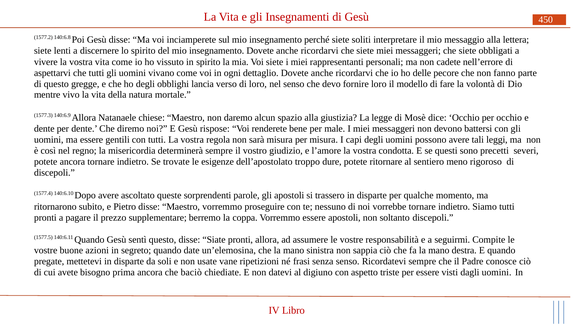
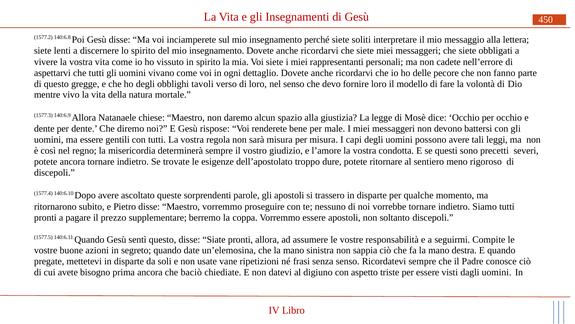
lancia: lancia -> tavoli
